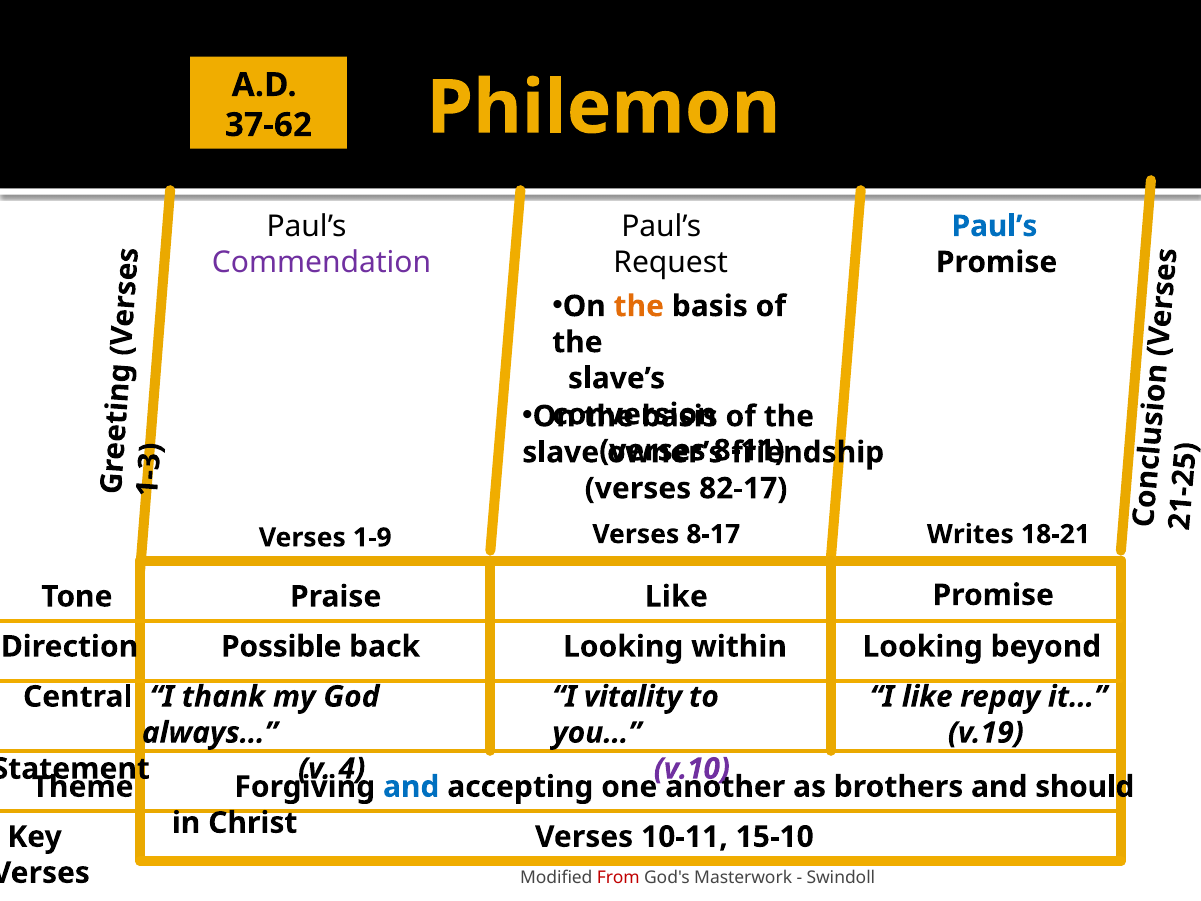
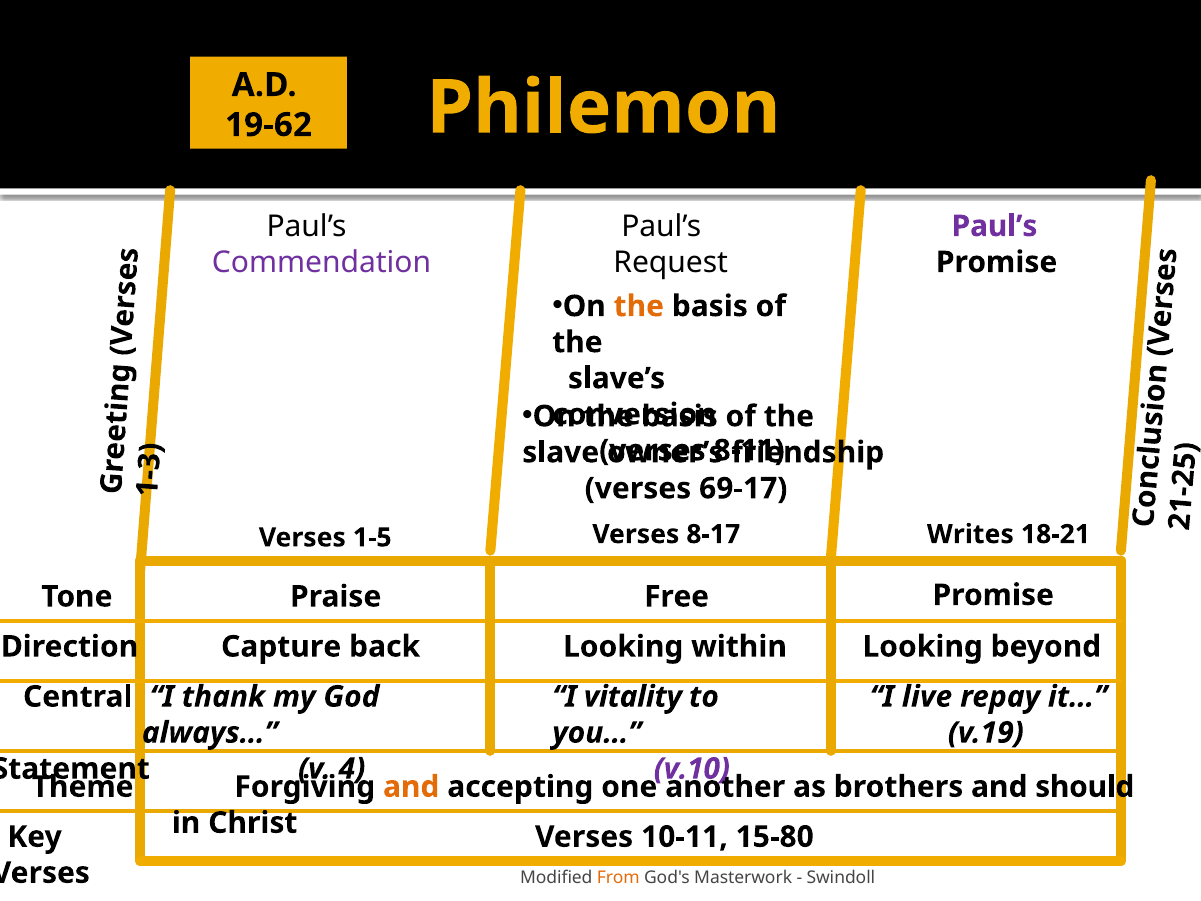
37-62: 37-62 -> 19-62
Paul’s at (994, 226) colour: blue -> purple
82-17: 82-17 -> 69-17
1-9: 1-9 -> 1-5
Praise Like: Like -> Free
Possible: Possible -> Capture
I like: like -> live
and at (411, 787) colour: blue -> orange
15-10: 15-10 -> 15-80
From colour: red -> orange
